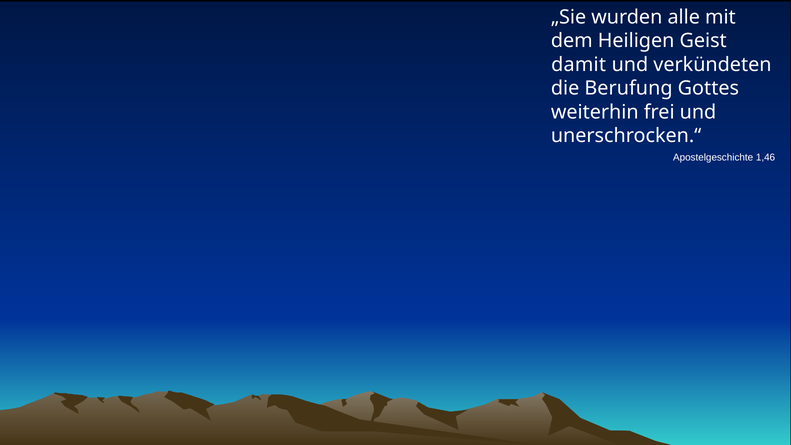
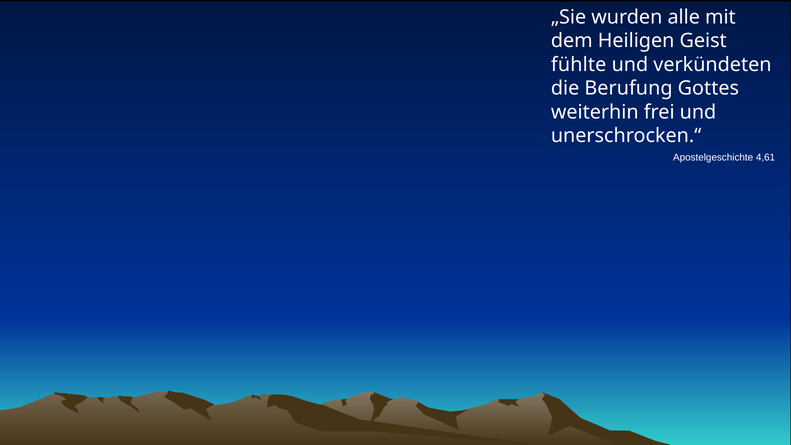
damit: damit -> fühlte
1,46: 1,46 -> 4,61
